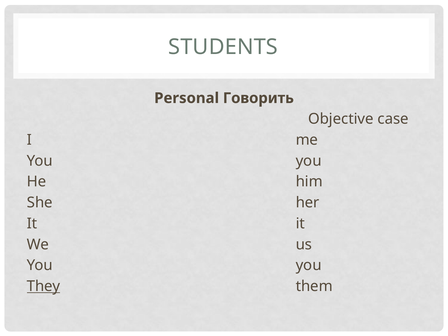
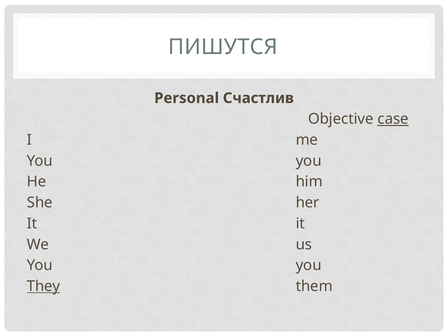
STUDENTS: STUDENTS -> ПИШУТСЯ
Говорить: Говорить -> Счастлив
case underline: none -> present
